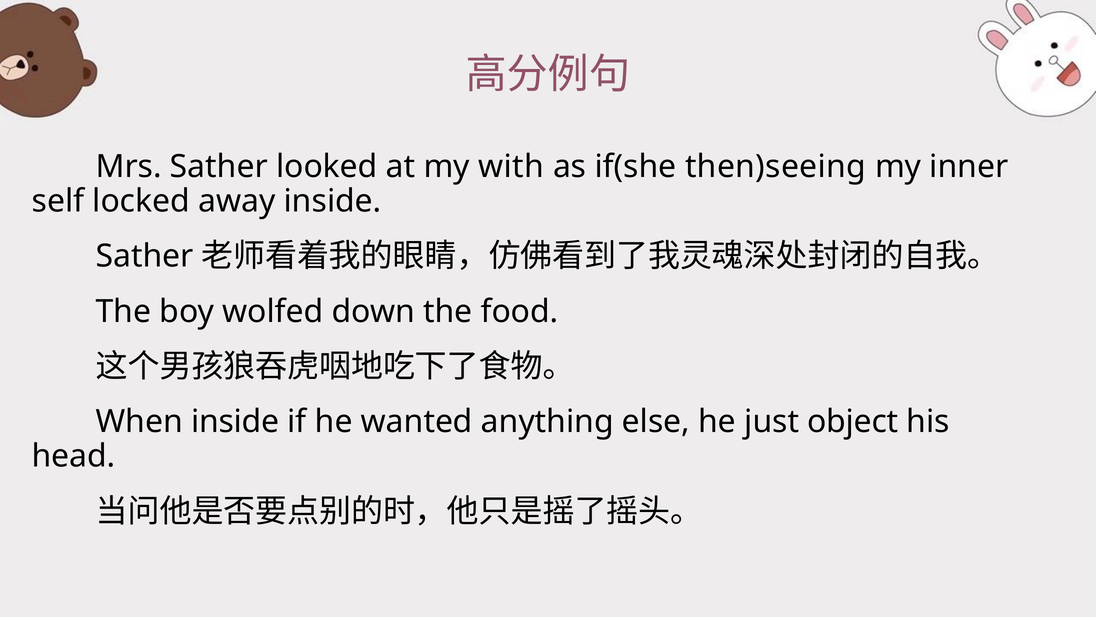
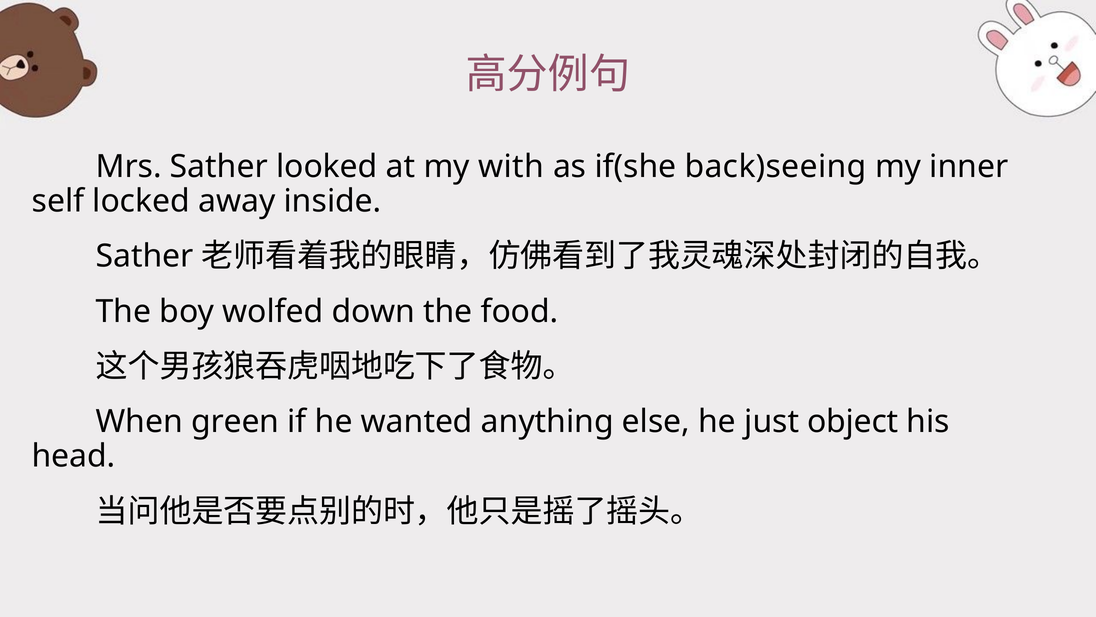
then)seeing: then)seeing -> back)seeing
When inside: inside -> green
